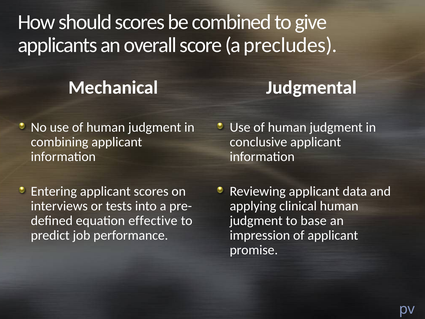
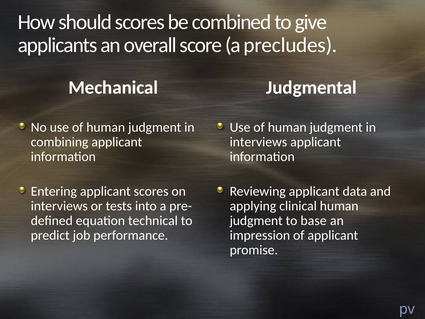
conclusive at (258, 142): conclusive -> interviews
effective: effective -> technical
